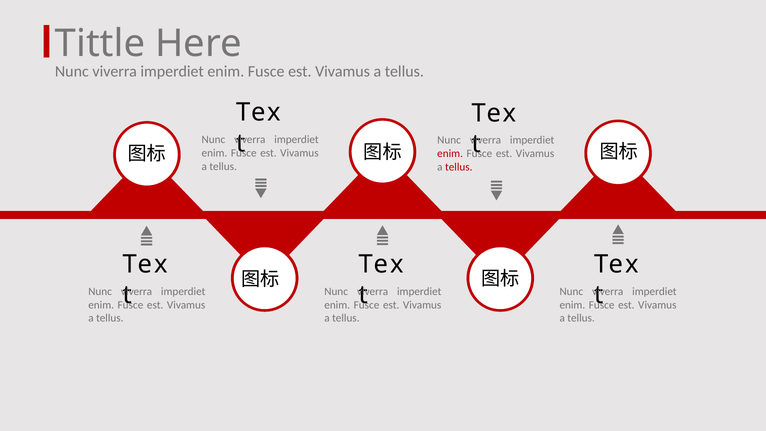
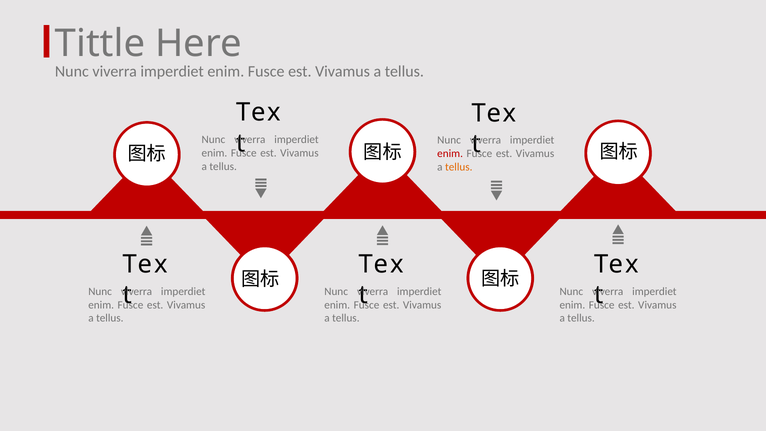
tellus at (459, 167) colour: red -> orange
